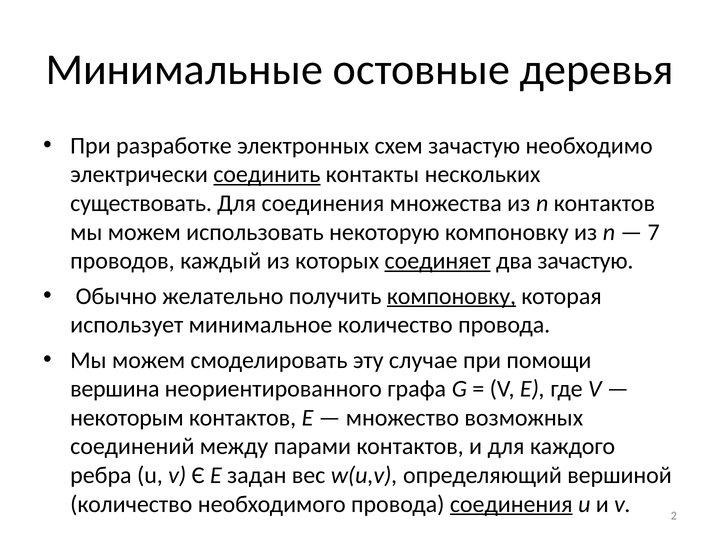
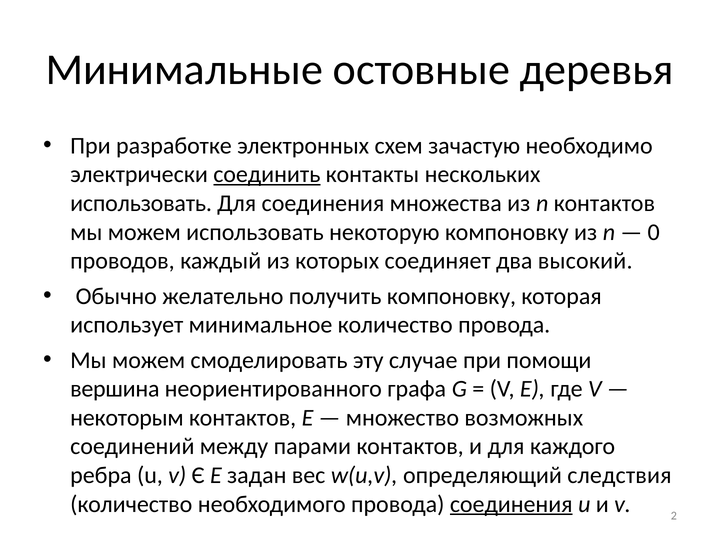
существовать at (141, 203): существовать -> использовать
7: 7 -> 0
соединяет underline: present -> none
два зачастую: зачастую -> высокий
компоновку at (451, 296) underline: present -> none
вершиной: вершиной -> следствия
